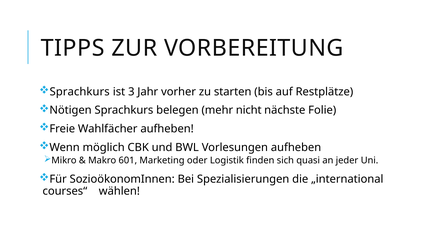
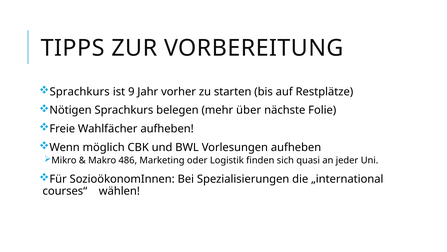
3: 3 -> 9
nicht: nicht -> über
601: 601 -> 486
